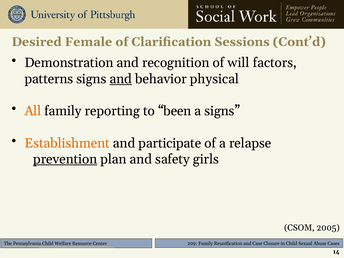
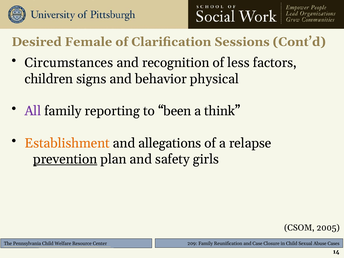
Demonstration: Demonstration -> Circumstances
will: will -> less
patterns: patterns -> children
and at (121, 79) underline: present -> none
All colour: orange -> purple
a signs: signs -> think
participate: participate -> allegations
